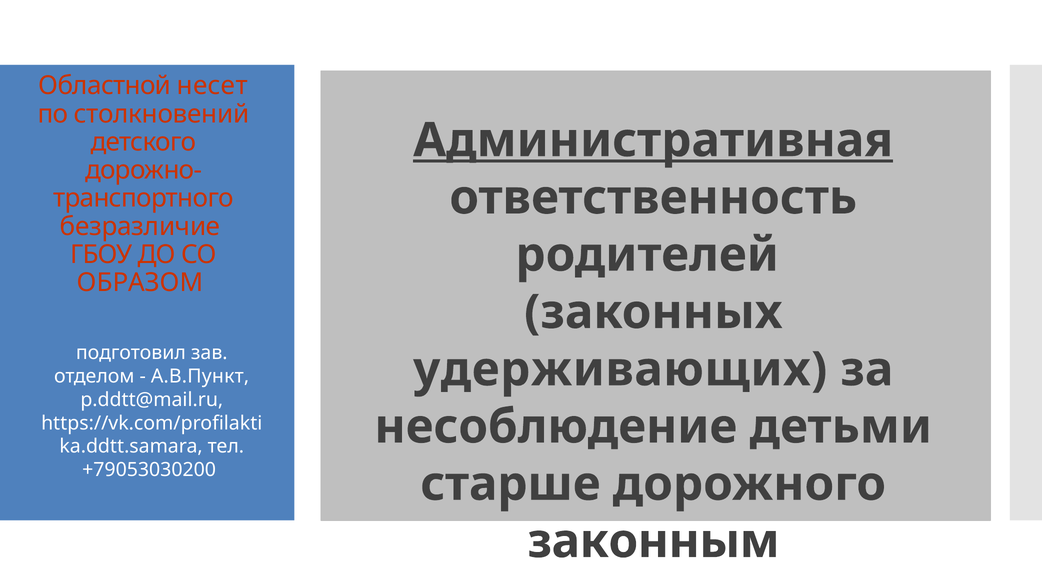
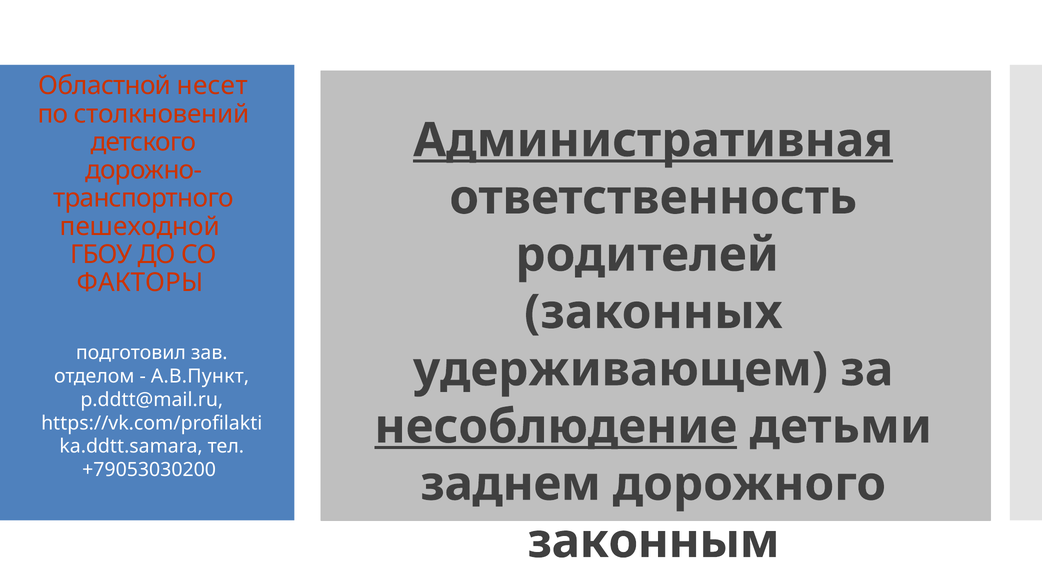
безразличие: безразличие -> пешеходной
ОБРАЗОМ: ОБРАЗОМ -> ФАКТОРЫ
удерживающих: удерживающих -> удерживающем
несоблюдение underline: none -> present
старше: старше -> заднем
